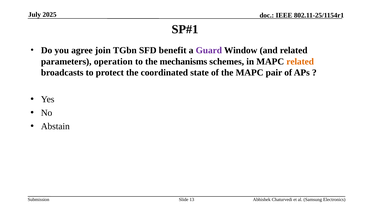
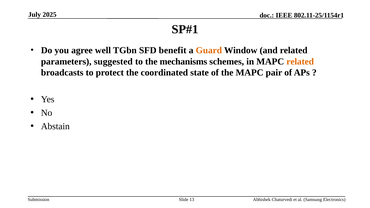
join: join -> well
Guard colour: purple -> orange
operation: operation -> suggested
